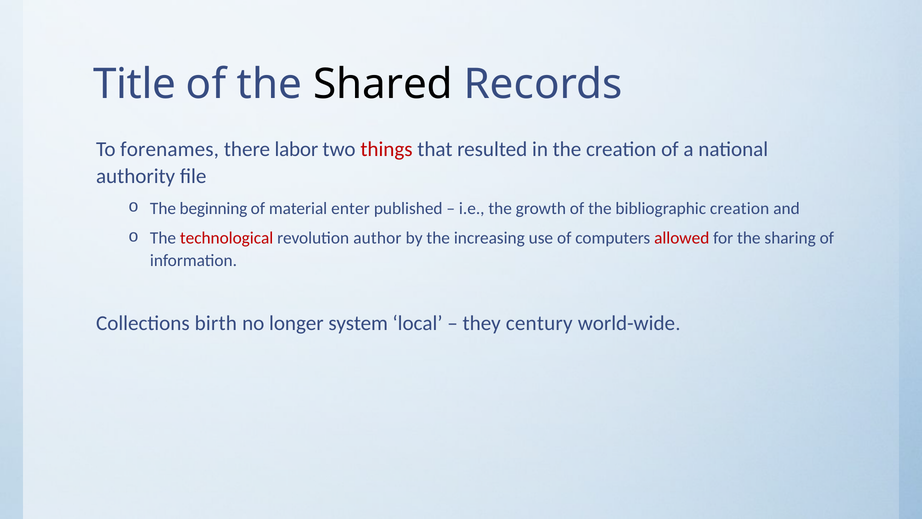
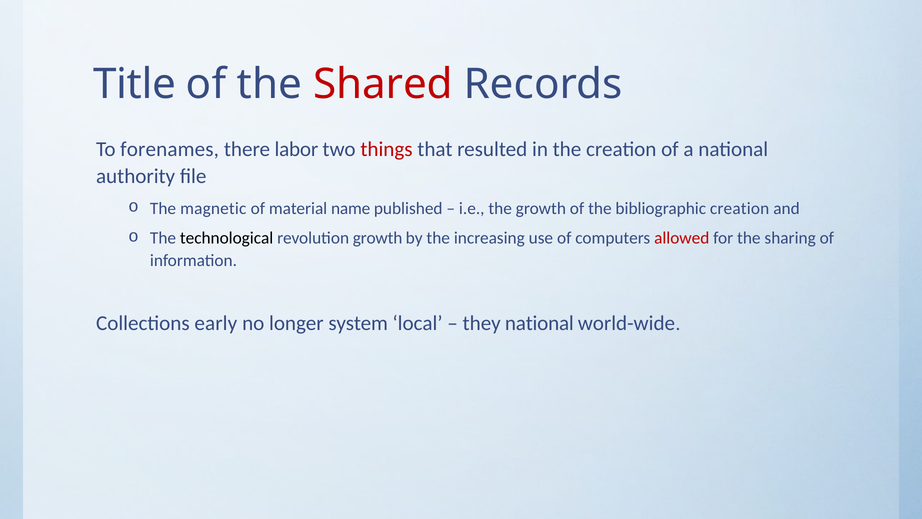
Shared colour: black -> red
beginning: beginning -> magnetic
enter: enter -> name
technological colour: red -> black
revolution author: author -> growth
birth: birth -> early
they century: century -> national
